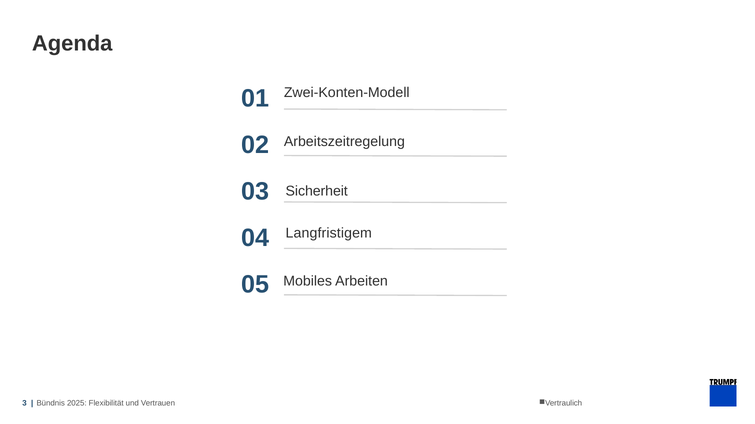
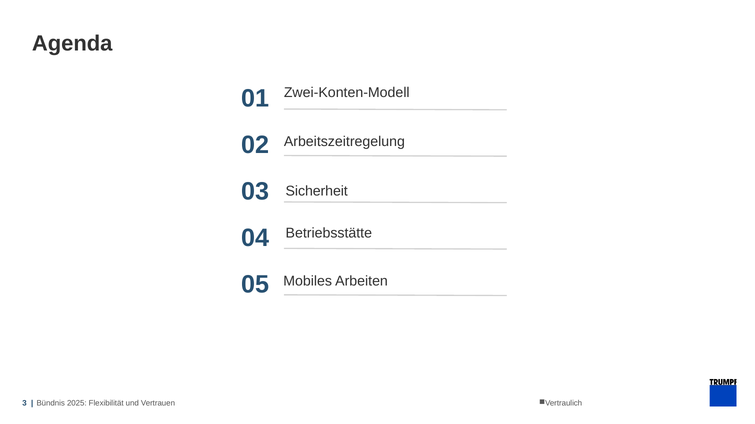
Langfristigem: Langfristigem -> Betriebsstätte
